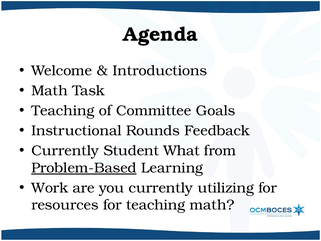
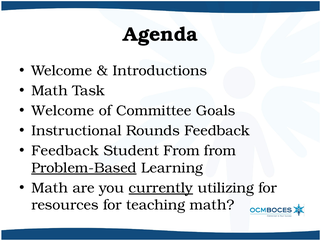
Teaching at (63, 111): Teaching -> Welcome
Currently at (65, 151): Currently -> Feedback
Student What: What -> From
Work at (50, 188): Work -> Math
currently at (161, 188) underline: none -> present
